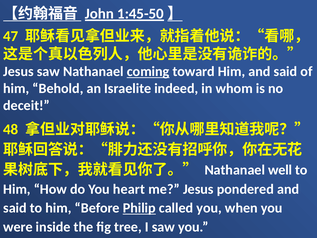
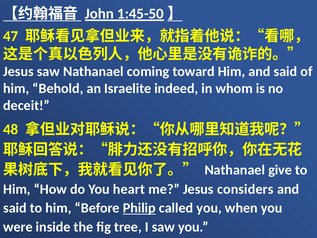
coming underline: present -> none
well: well -> give
pondered: pondered -> considers
